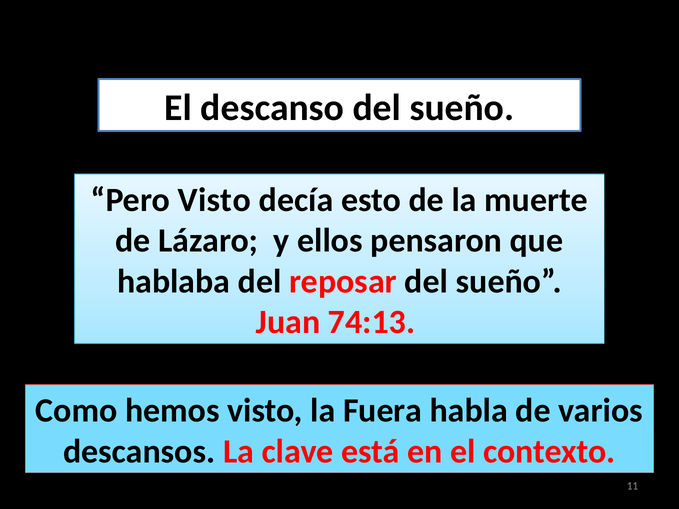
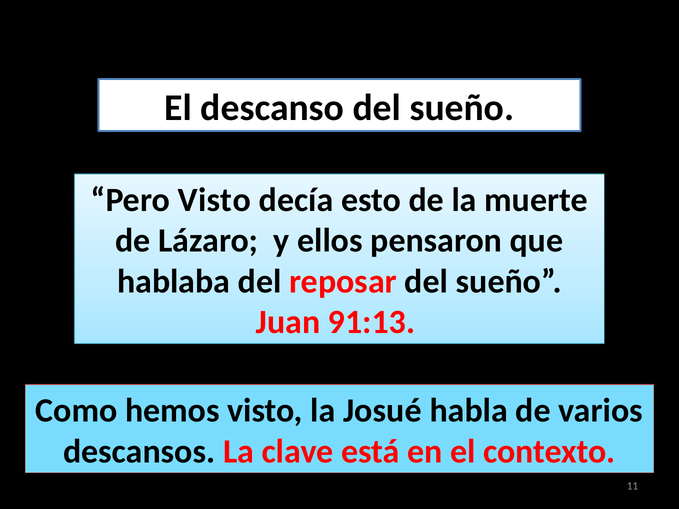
74:13: 74:13 -> 91:13
Fuera: Fuera -> Josué
